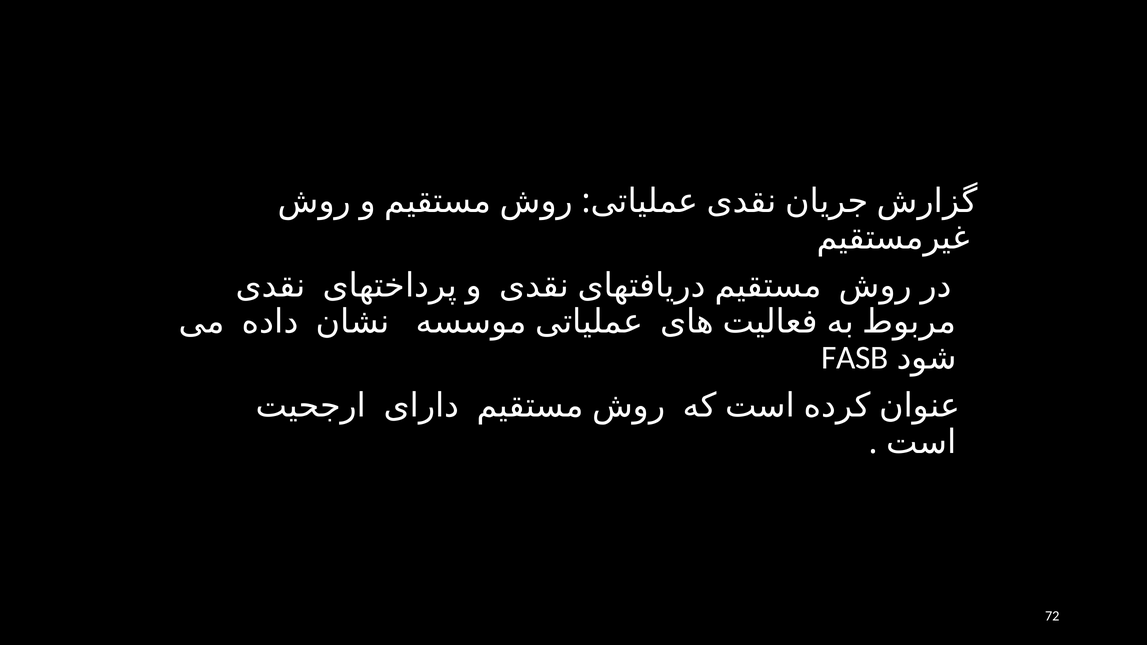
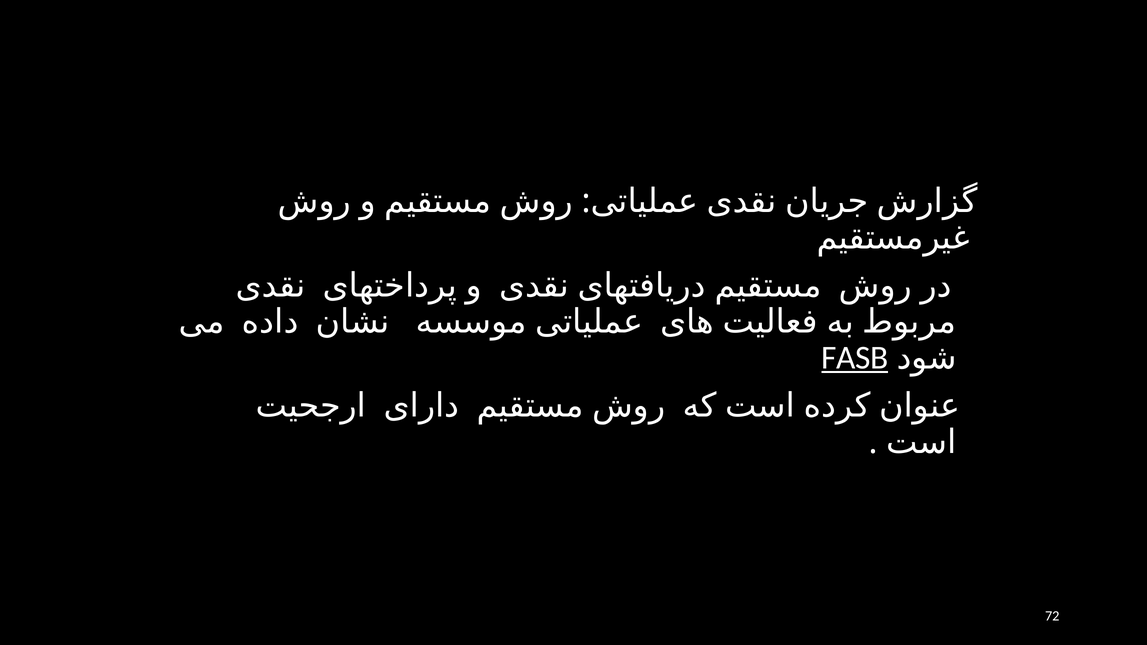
FASB underline: none -> present
